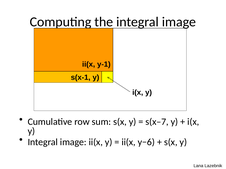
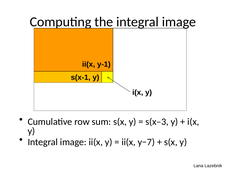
s(x–7: s(x–7 -> s(x–3
y−6: y−6 -> y−7
